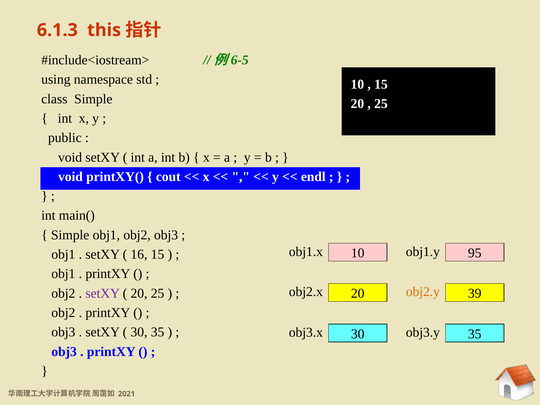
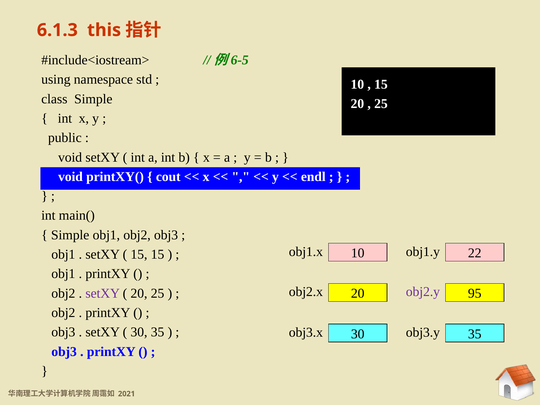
95: 95 -> 22
16 at (139, 254): 16 -> 15
obj2.y colour: orange -> purple
39: 39 -> 95
